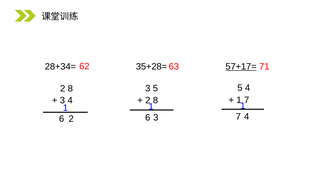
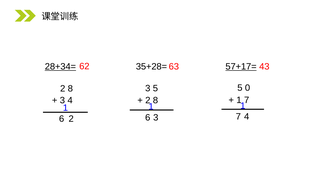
71: 71 -> 43
28+34= underline: none -> present
5 4: 4 -> 0
